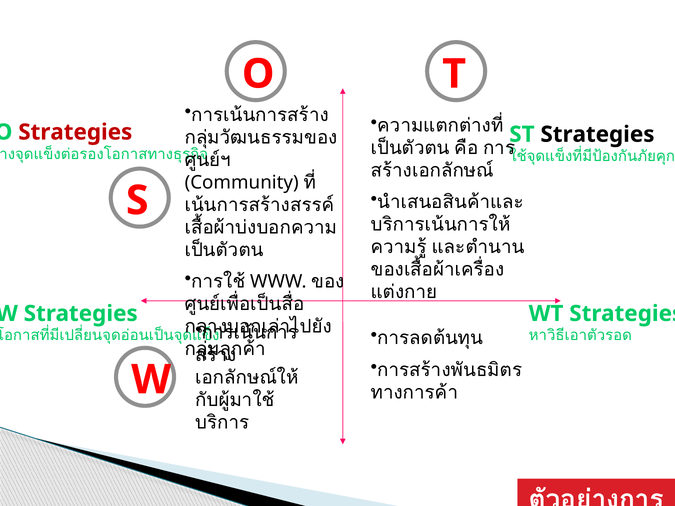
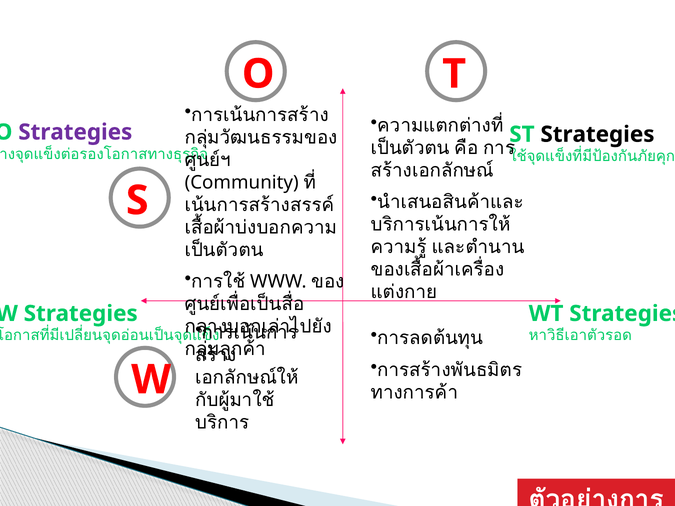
Strategies at (75, 132) colour: red -> purple
